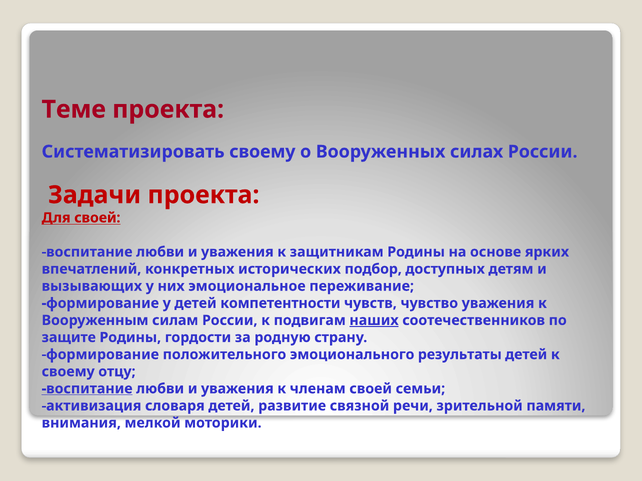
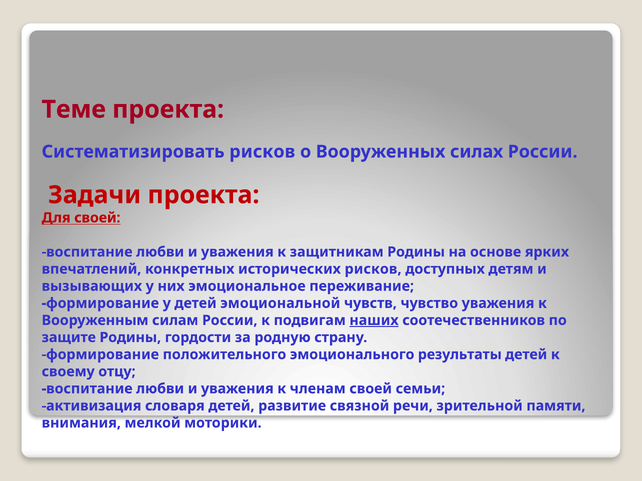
Систематизировать своему: своему -> рисков
исторических подбор: подбор -> рисков
компетентности: компетентности -> эмоциональной
воспитание at (87, 389) underline: present -> none
